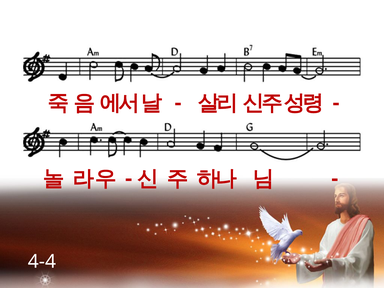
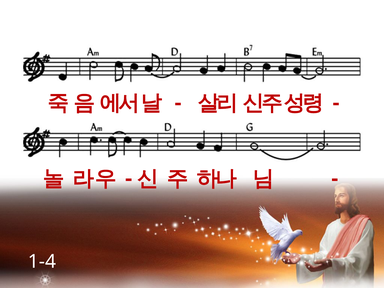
4-4: 4-4 -> 1-4
